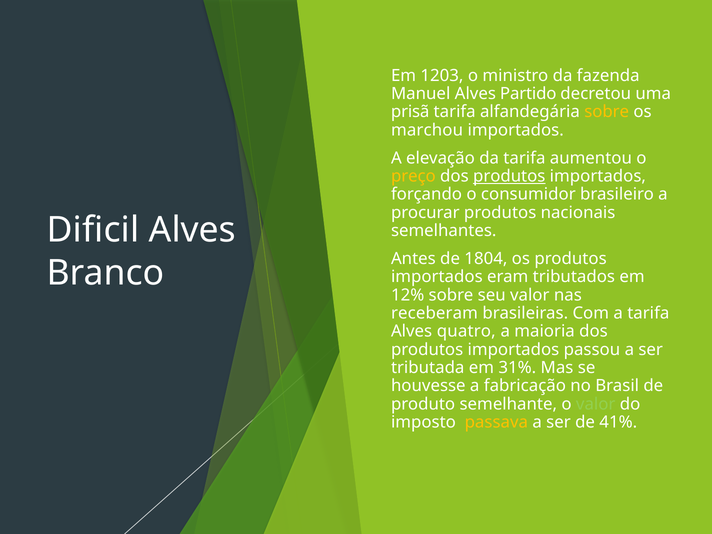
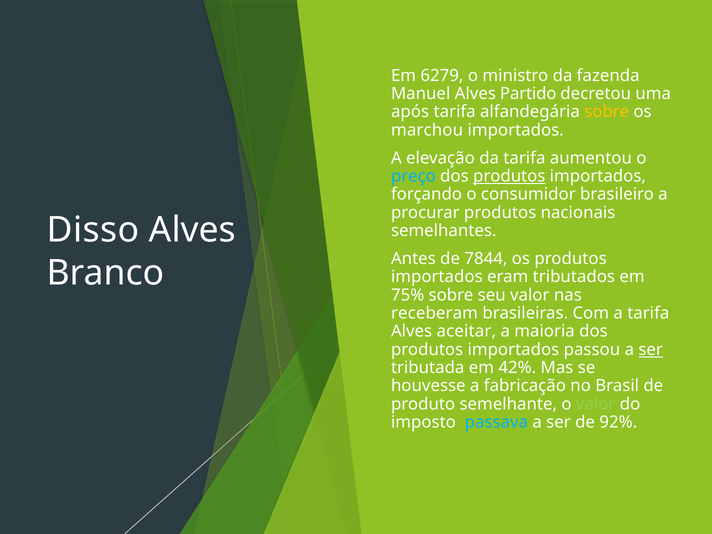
1203: 1203 -> 6279
prisã: prisã -> após
preço colour: yellow -> light blue
Dificil: Dificil -> Disso
1804: 1804 -> 7844
12%: 12% -> 75%
quatro: quatro -> aceitar
ser at (651, 350) underline: none -> present
31%: 31% -> 42%
passava colour: yellow -> light blue
41%: 41% -> 92%
